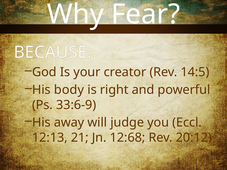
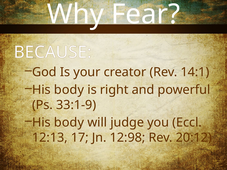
14:5: 14:5 -> 14:1
33:6-9: 33:6-9 -> 33:1-9
away at (69, 123): away -> body
21: 21 -> 17
12:68: 12:68 -> 12:98
